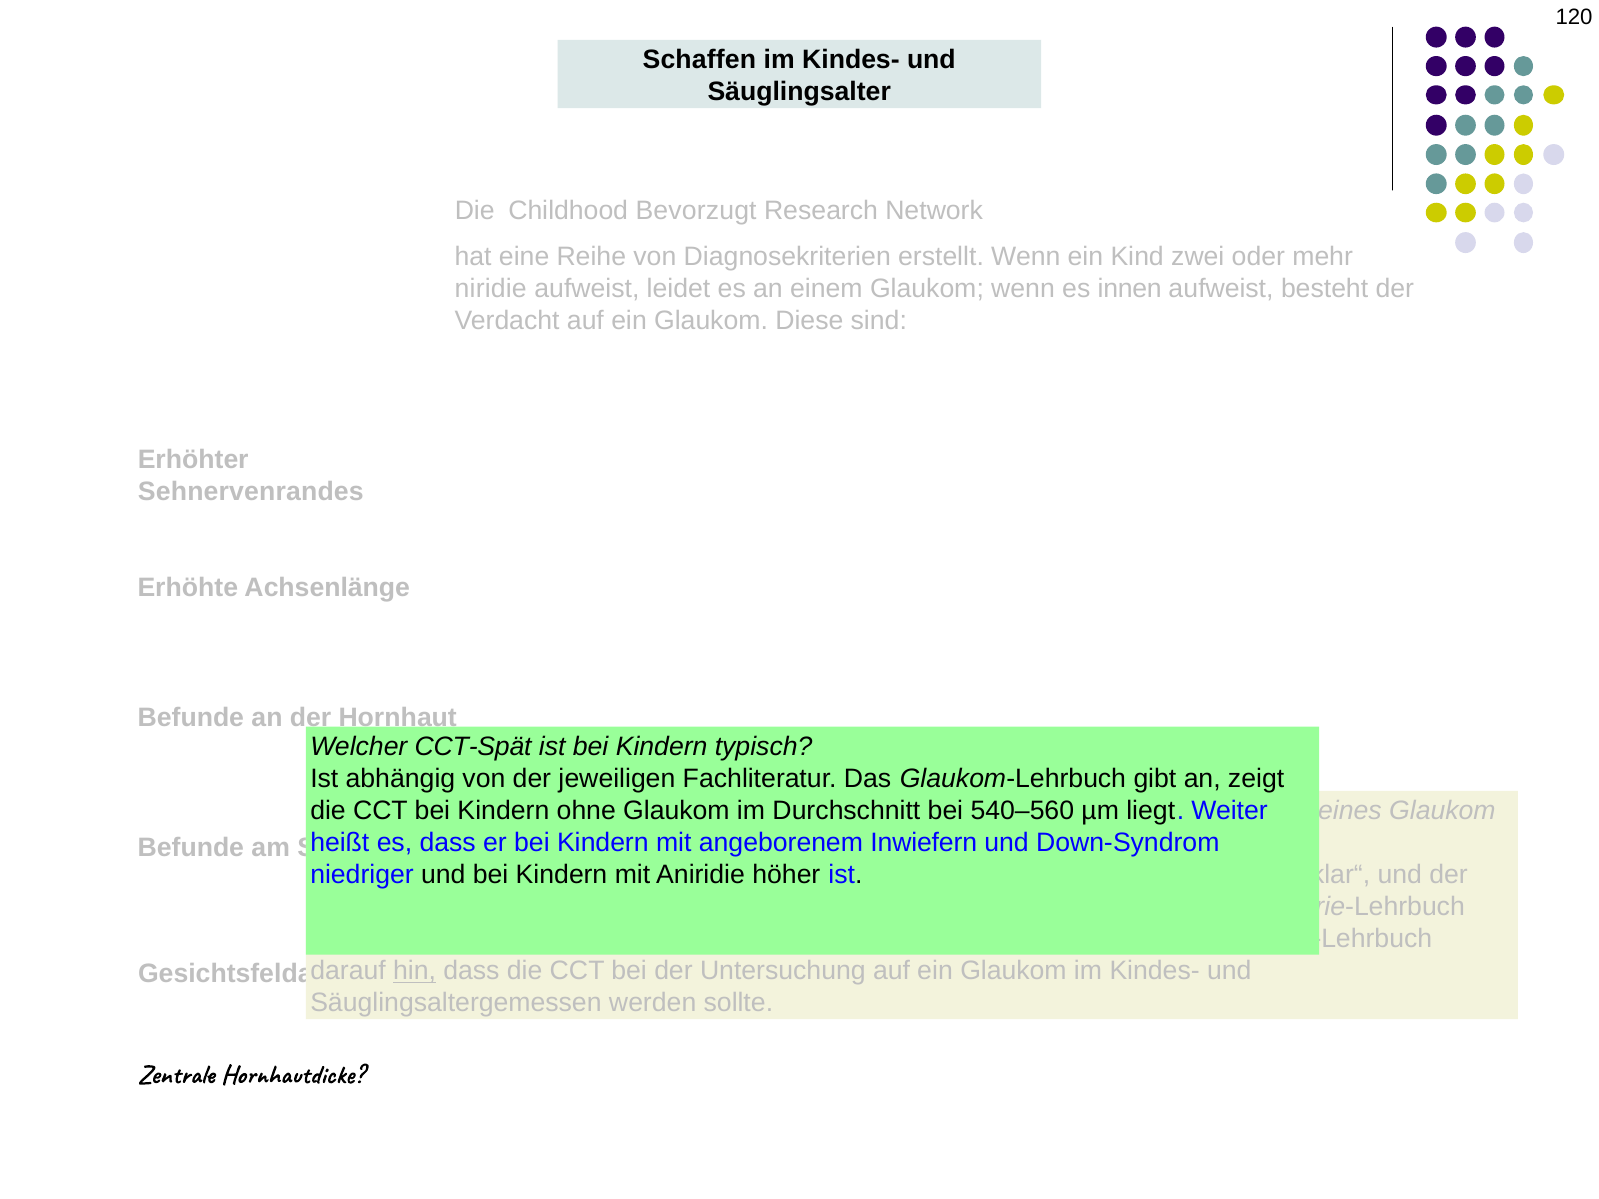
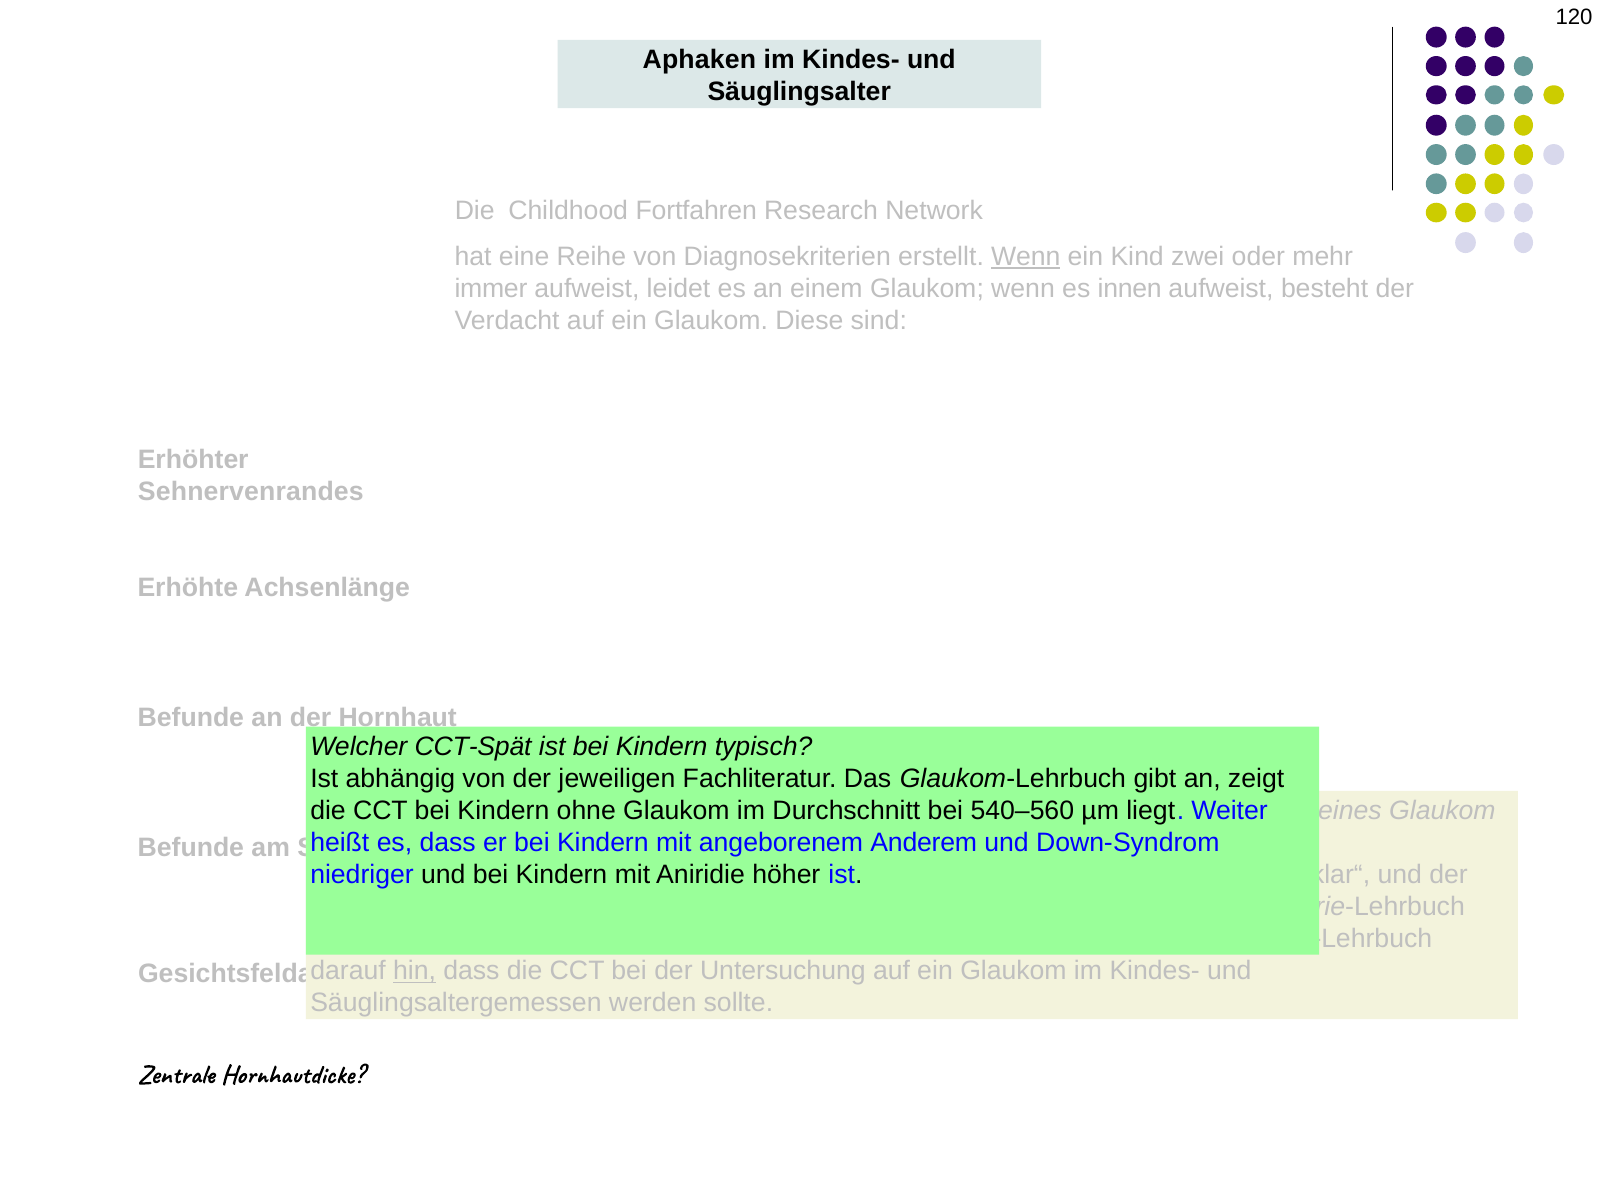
Schaffen: Schaffen -> Aphaken
Bevorzugt: Bevorzugt -> Fortfahren
Wenn at (1026, 257) underline: none -> present
niridie: niridie -> immer
Inwiefern: Inwiefern -> Anderem
